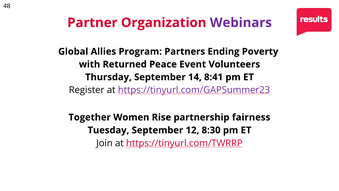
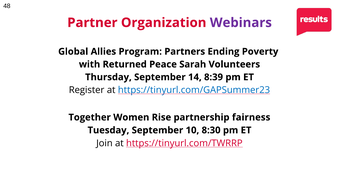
Event: Event -> Sarah
8:41: 8:41 -> 8:39
https://tinyurl.com/GAPSummer23 colour: purple -> blue
12: 12 -> 10
